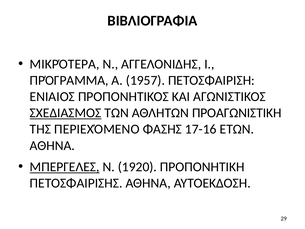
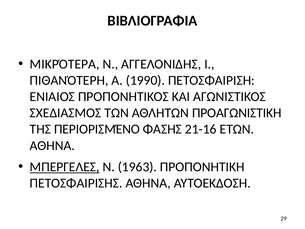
ΠΡΌΓΡΑΜΜΑ: ΠΡΌΓΡΑΜΜΑ -> ΠΙΘΑΝΌΤΕΡΗ
1957: 1957 -> 1990
ΣΧΕΔΙΑΣΜΟΣ underline: present -> none
ΠΕΡΙΕΧΌΜΕΝΟ: ΠΕΡΙΕΧΌΜΕΝΟ -> ΠΕΡΙΟΡΙΣΜΈΝΟ
17-16: 17-16 -> 21-16
1920: 1920 -> 1963
